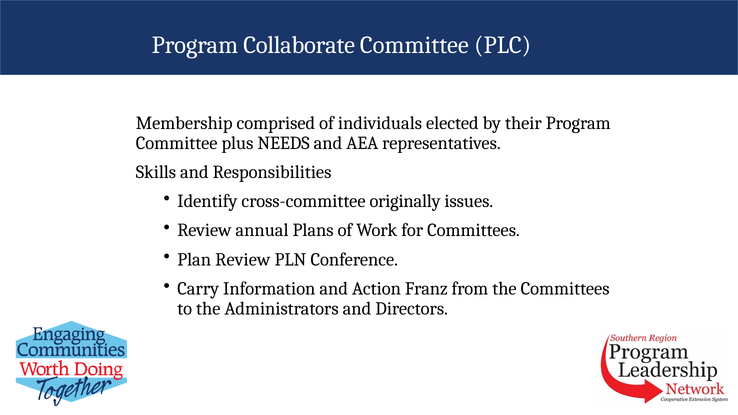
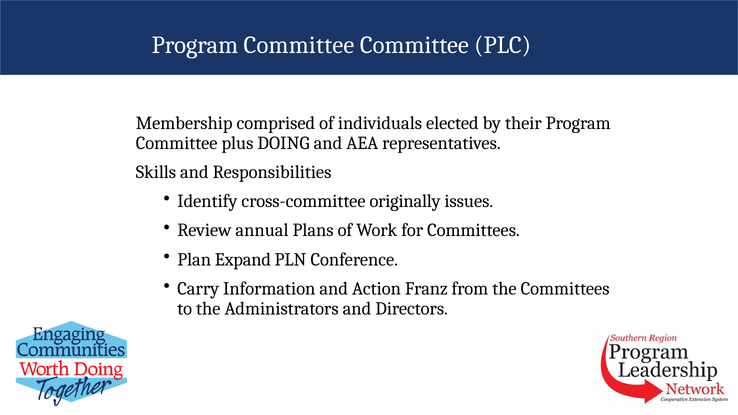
Collaborate at (299, 45): Collaborate -> Committee
NEEDS: NEEDS -> DOING
Plan Review: Review -> Expand
